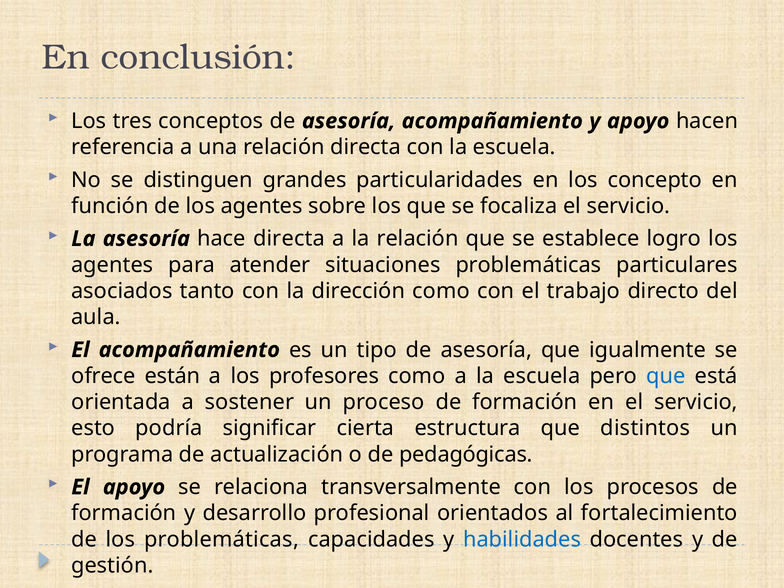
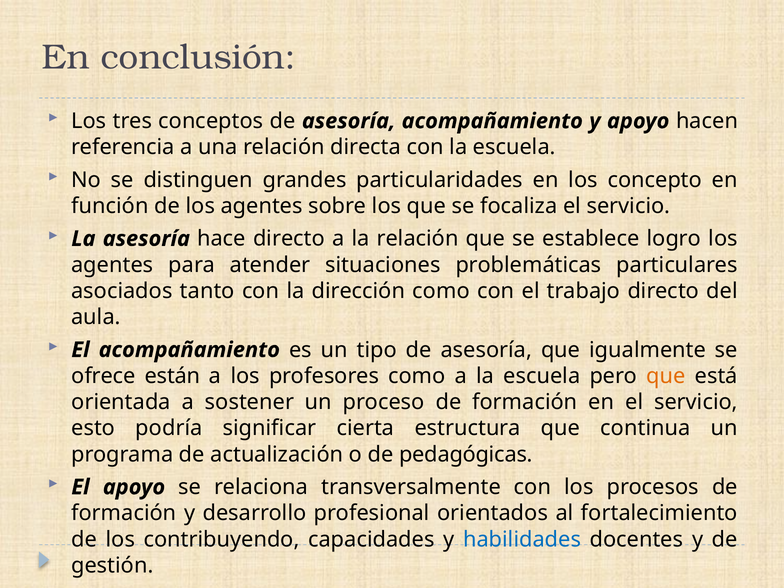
hace directa: directa -> directo
que at (666, 376) colour: blue -> orange
distintos: distintos -> continua
los problemáticas: problemáticas -> contribuyendo
